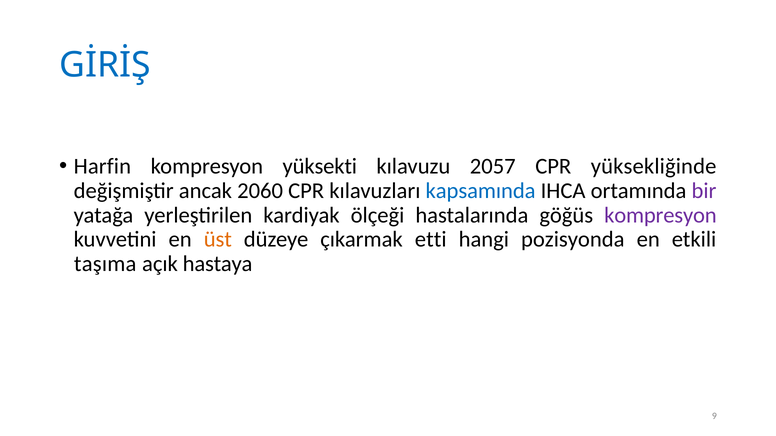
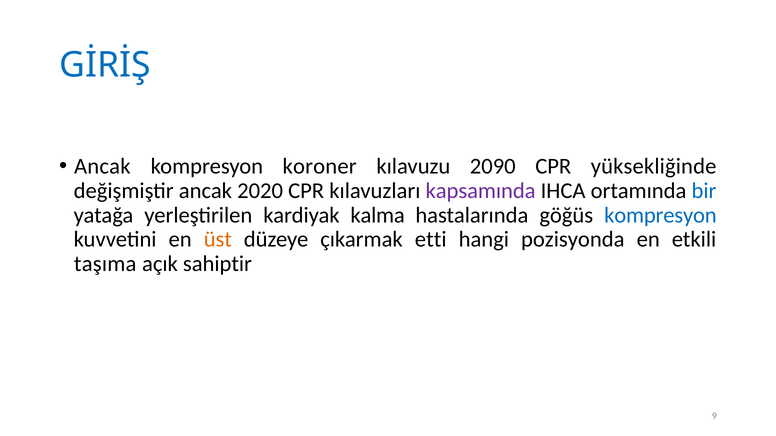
Harfin at (102, 166): Harfin -> Ancak
yüksekti: yüksekti -> koroner
2057: 2057 -> 2090
2060: 2060 -> 2020
kapsamında colour: blue -> purple
bir colour: purple -> blue
ölçeği: ölçeği -> kalma
kompresyon at (660, 215) colour: purple -> blue
hastaya: hastaya -> sahiptir
